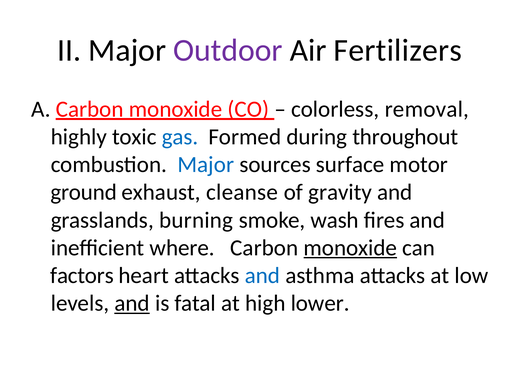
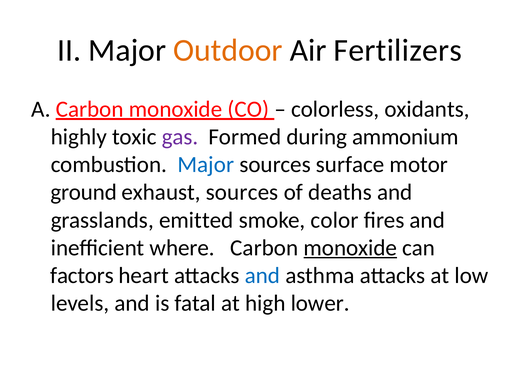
Outdoor colour: purple -> orange
removal: removal -> oxidants
gas colour: blue -> purple
throughout: throughout -> ammonium
exhaust cleanse: cleanse -> sources
gravity: gravity -> deaths
burning: burning -> emitted
wash: wash -> color
and at (132, 303) underline: present -> none
